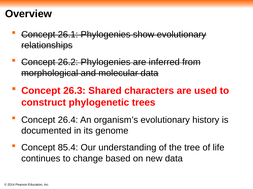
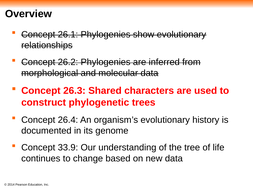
85.4: 85.4 -> 33.9
